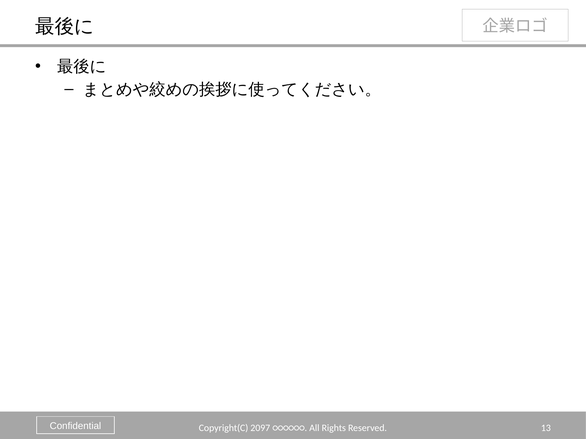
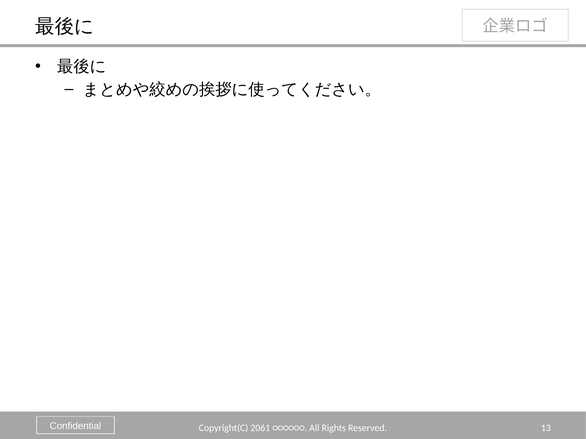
2097: 2097 -> 2061
